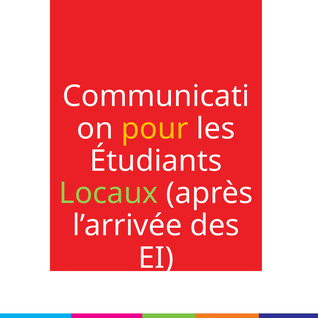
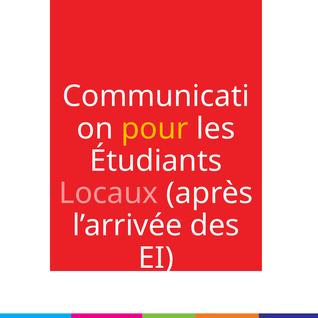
Locaux colour: light green -> pink
